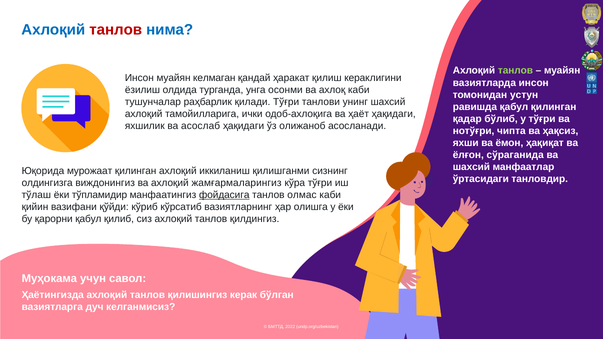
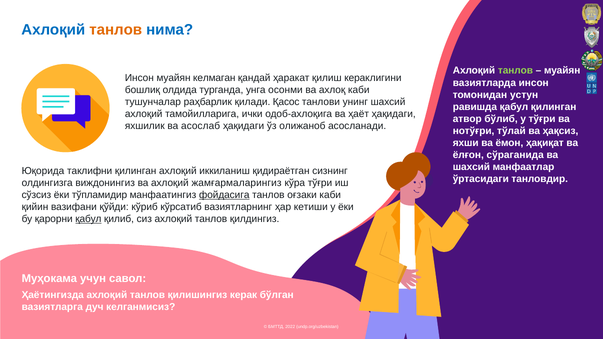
танлов at (116, 30) colour: red -> orange
ёзилиш: ёзилиш -> бошлиқ
қилади Тўғри: Тўғри -> Қасос
қадар: қадар -> атвор
чипта: чипта -> тўлай
мурожаат: мурожаат -> таклифни
қилишганми: қилишганми -> қидираётган
тўлаш: тўлаш -> сўзсиз
олмас: олмас -> оғзаки
олишга: олишга -> кeтиши
қабул at (88, 219) underline: none -> present
